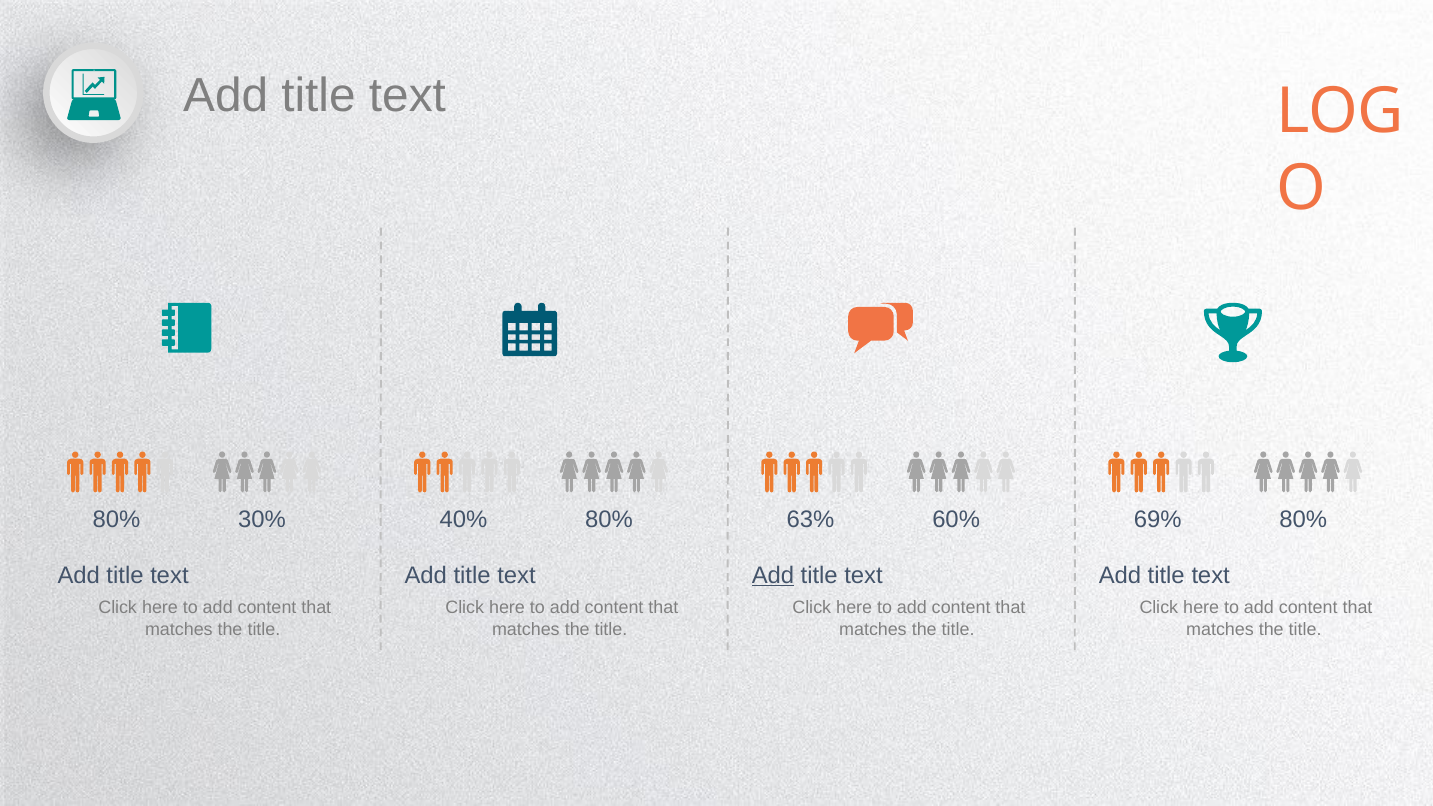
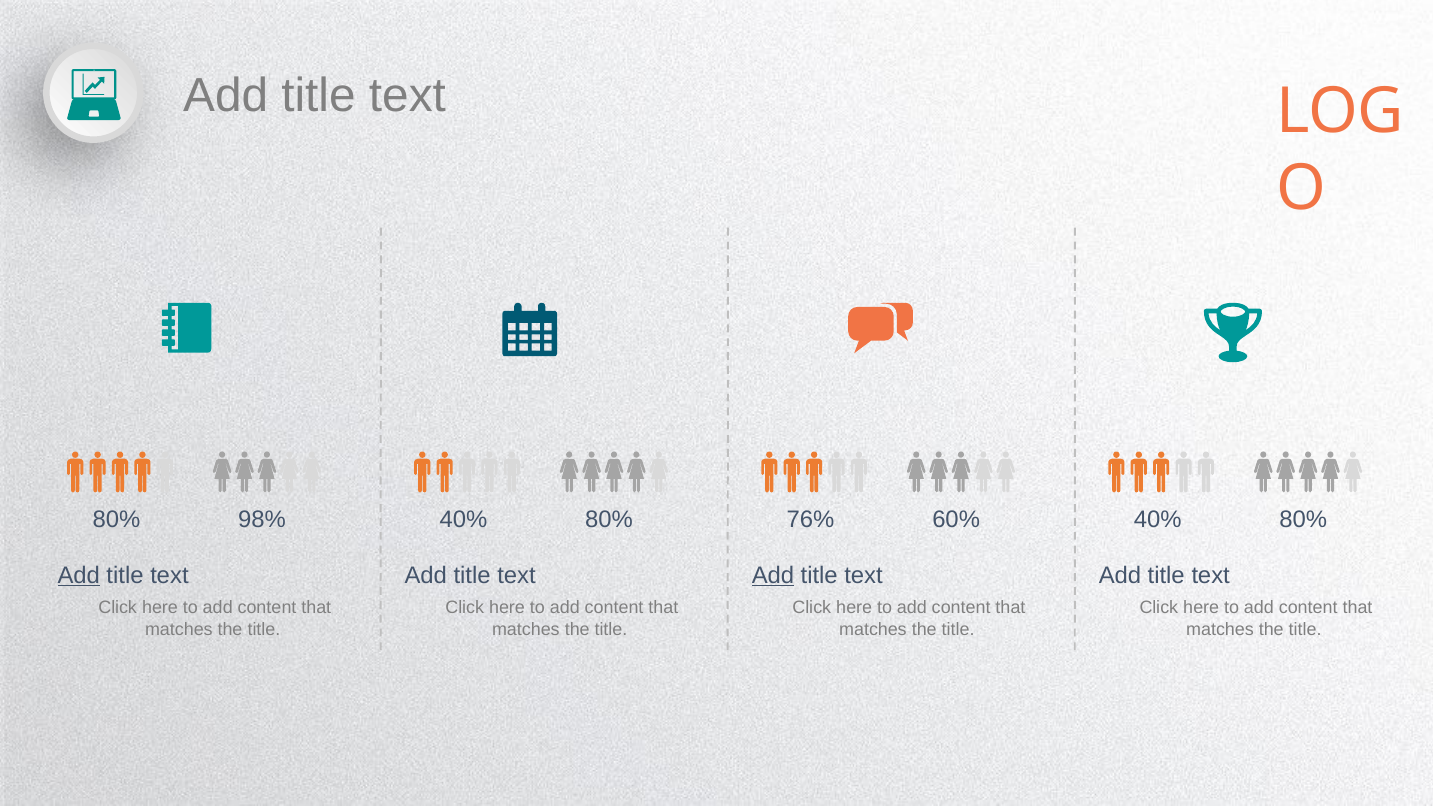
30%: 30% -> 98%
63%: 63% -> 76%
60% 69%: 69% -> 40%
Add at (79, 575) underline: none -> present
